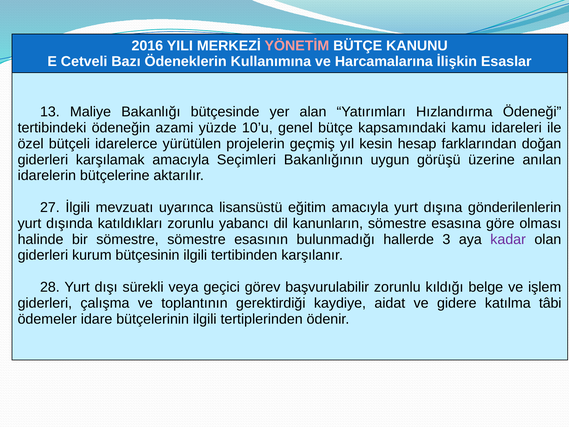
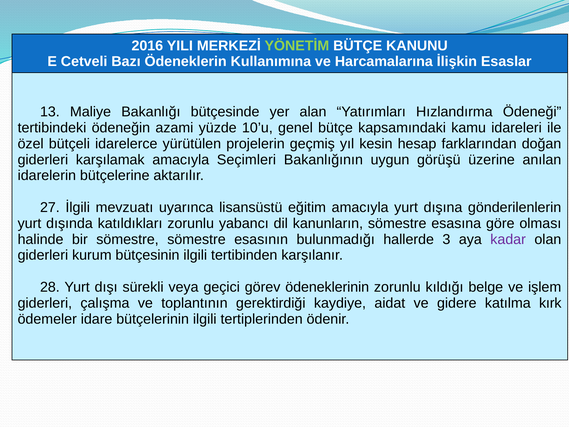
YÖNETİM colour: pink -> light green
başvurulabilir: başvurulabilir -> ödeneklerinin
tâbi: tâbi -> kırk
